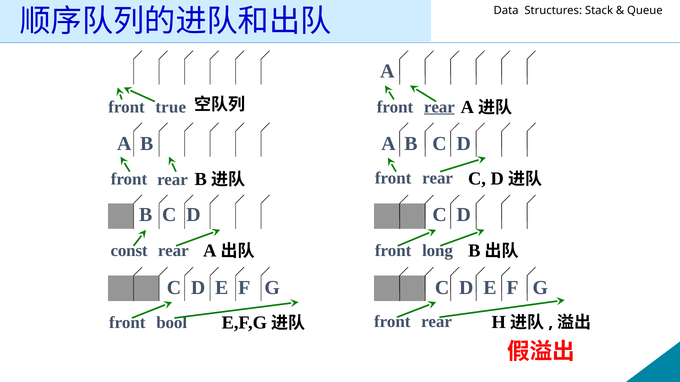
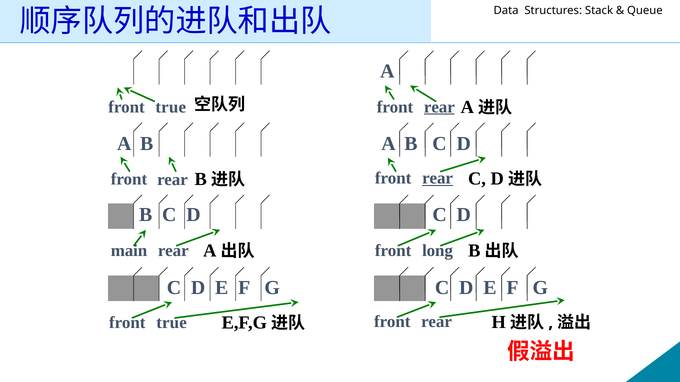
rear at (438, 179) underline: none -> present
const: const -> main
bool at (172, 323): bool -> true
